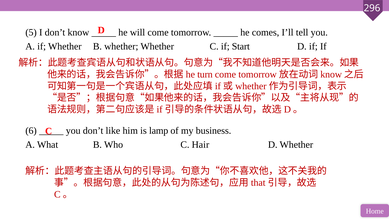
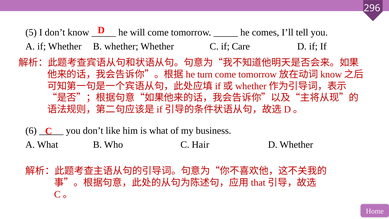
Start: Start -> Care
is lamp: lamp -> what
